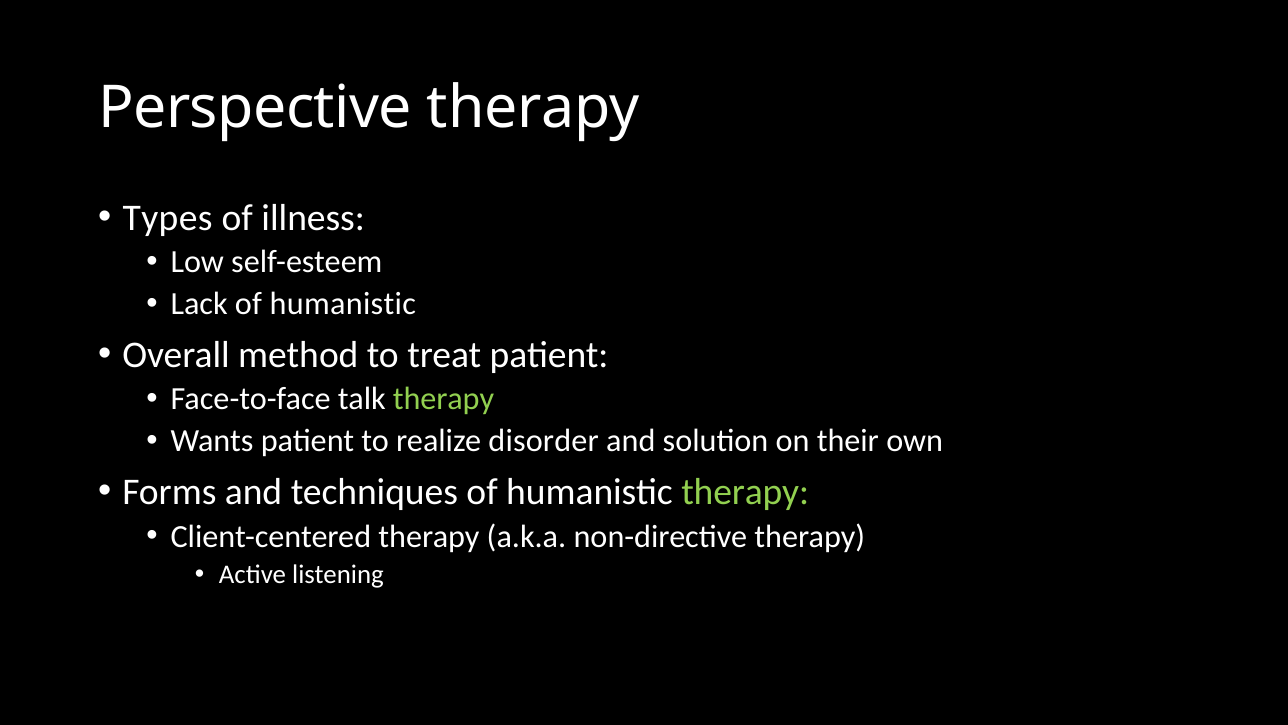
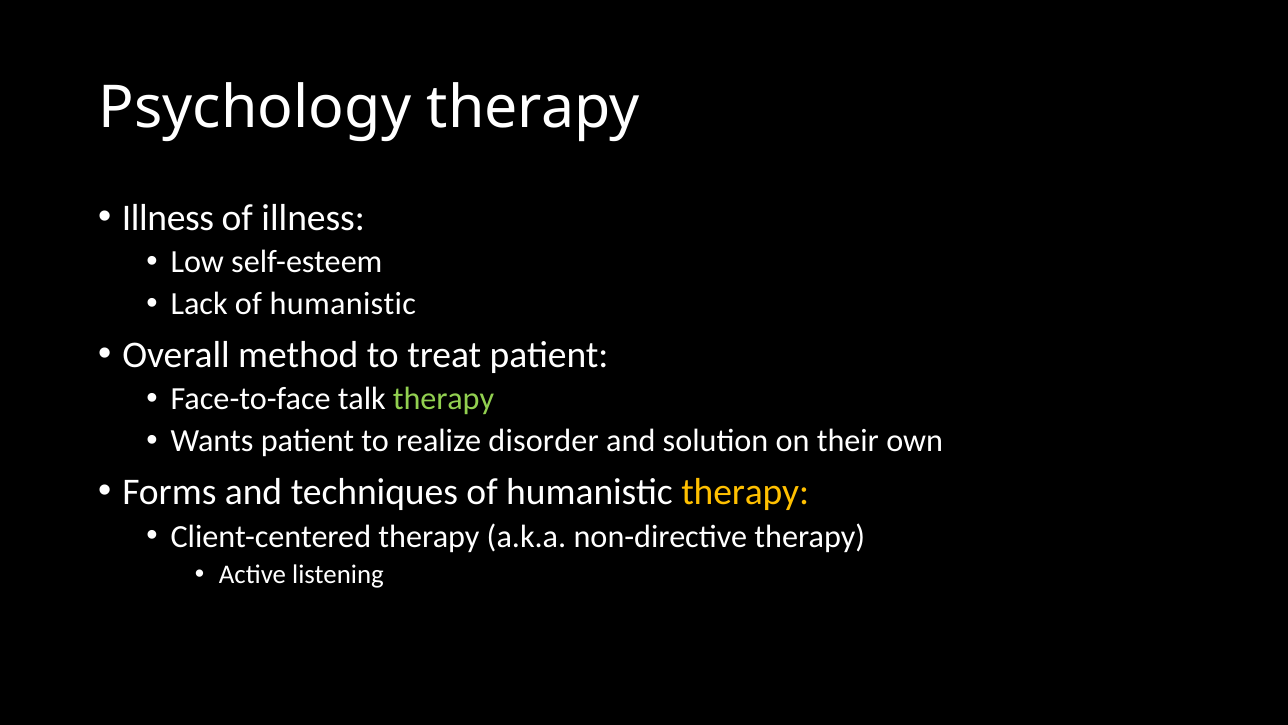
Perspective: Perspective -> Psychology
Types at (168, 218): Types -> Illness
therapy at (745, 492) colour: light green -> yellow
